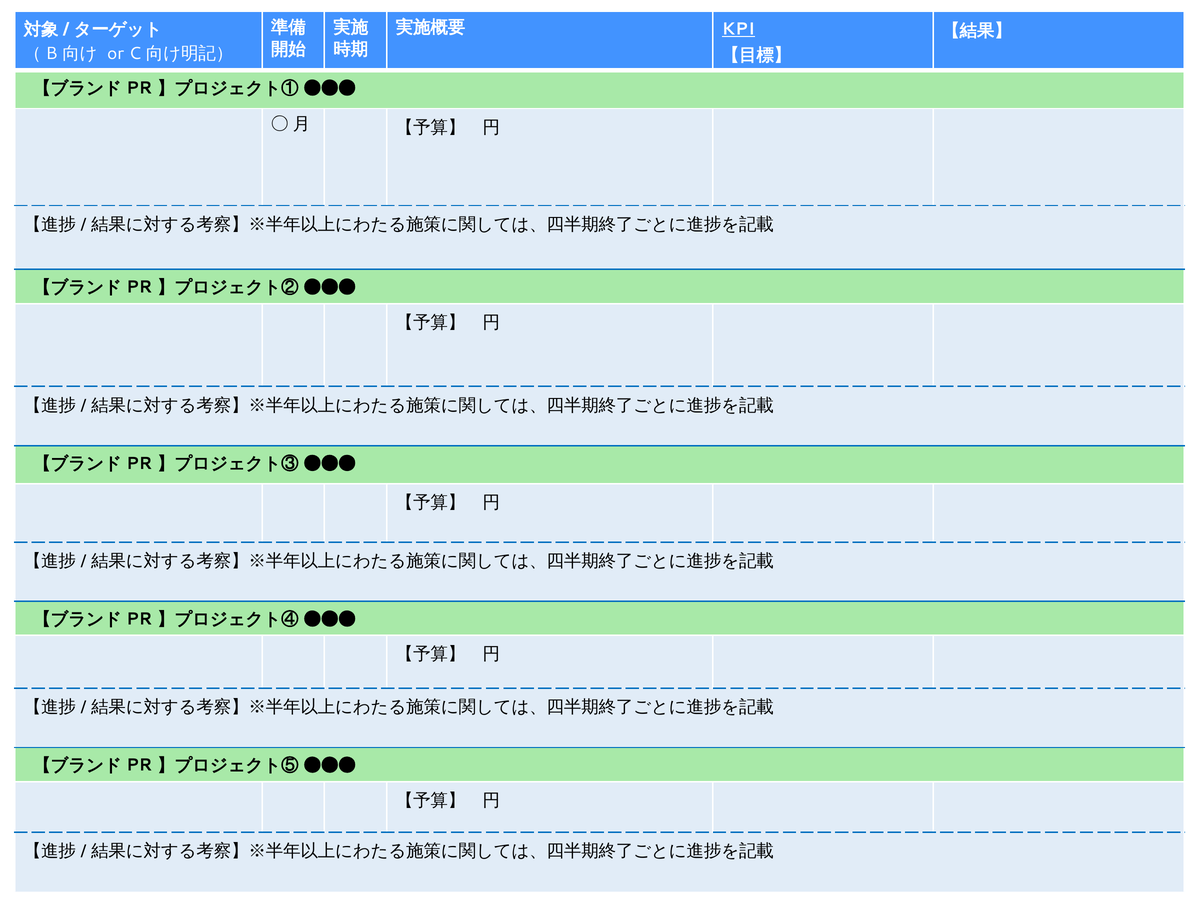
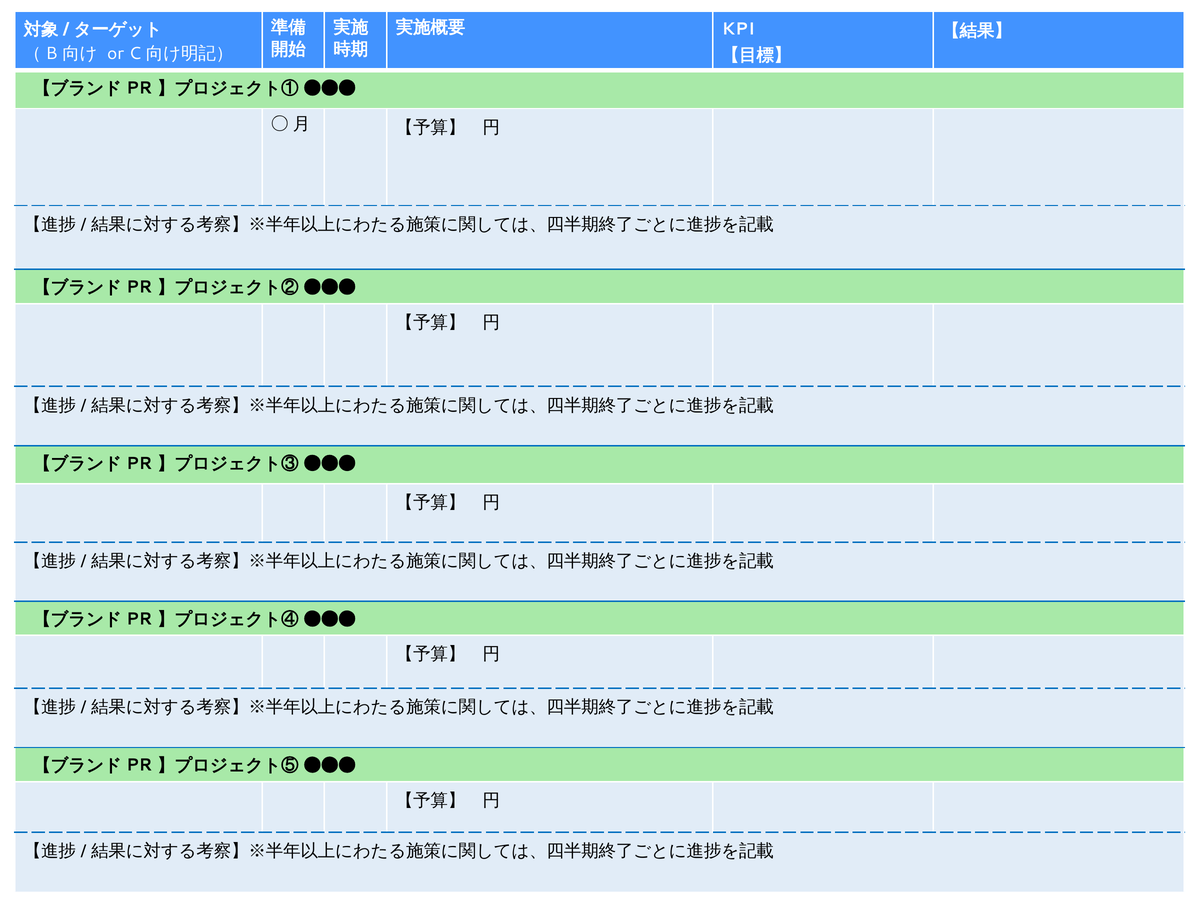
KPI underline: present -> none
